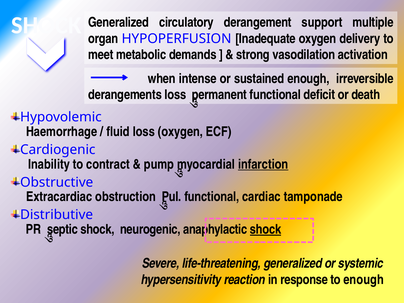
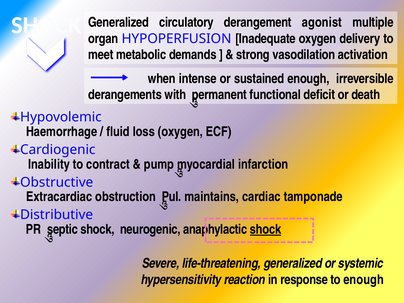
support: support -> agonist
derangements loss: loss -> with
infarction underline: present -> none
Pul functional: functional -> maintains
